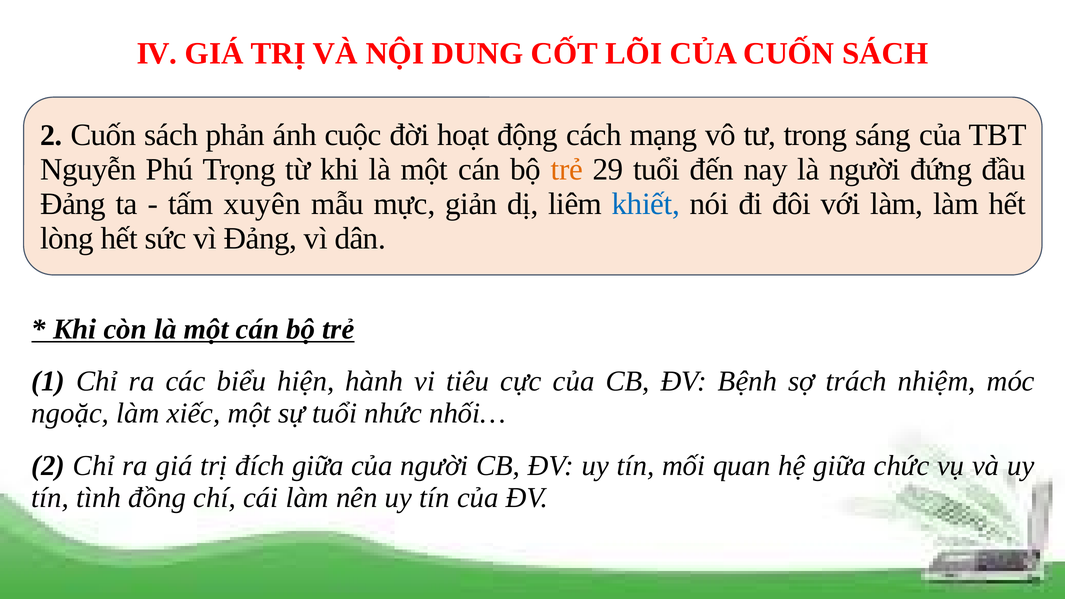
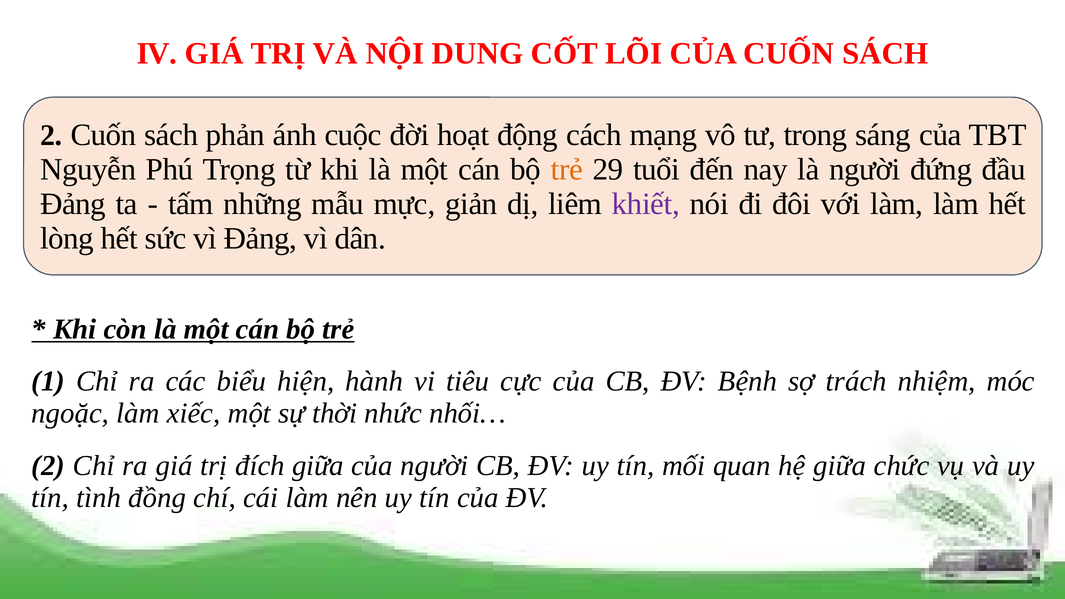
xuyên: xuyên -> những
khiết colour: blue -> purple
sự tuổi: tuổi -> thời
